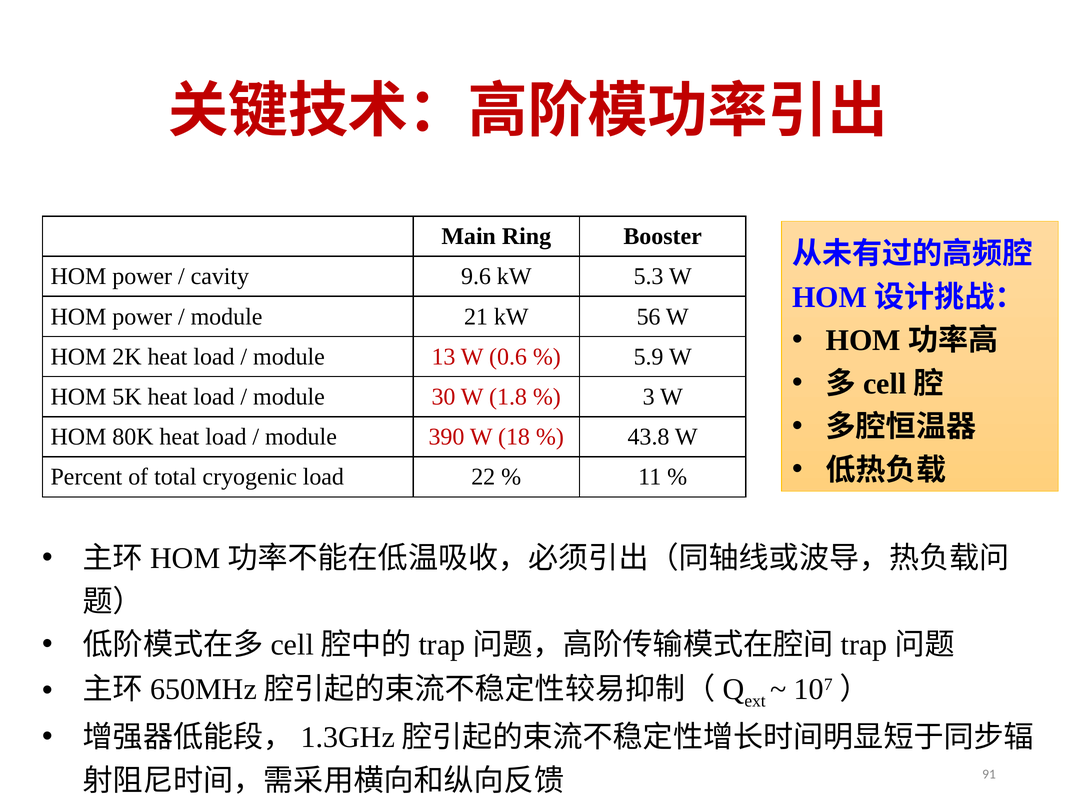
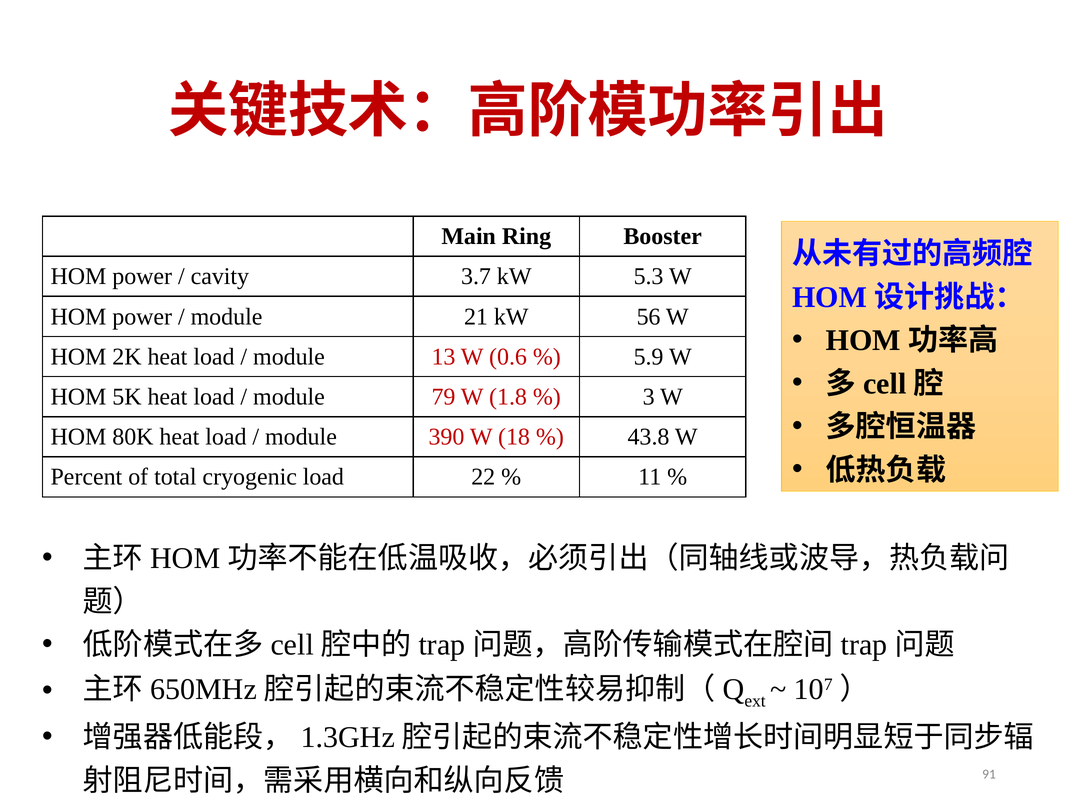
9.6: 9.6 -> 3.7
30: 30 -> 79
